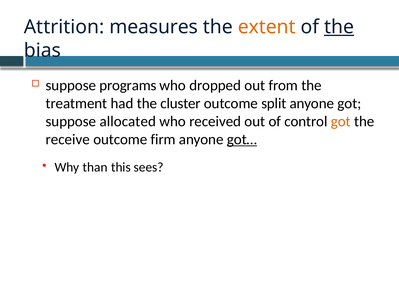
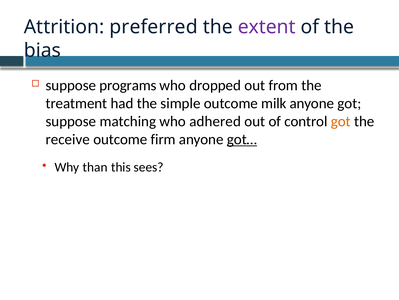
measures: measures -> preferred
extent colour: orange -> purple
the at (339, 27) underline: present -> none
cluster: cluster -> simple
split: split -> milk
allocated: allocated -> matching
received: received -> adhered
